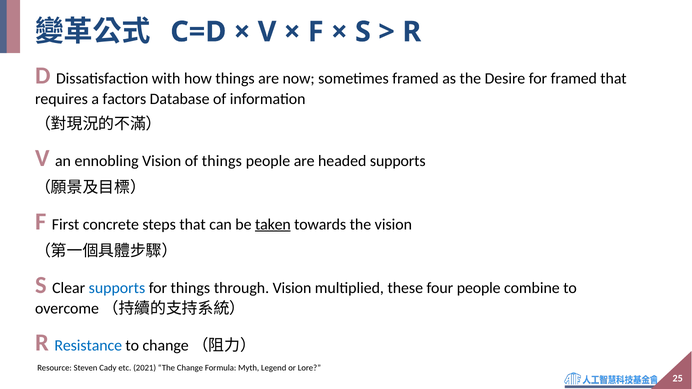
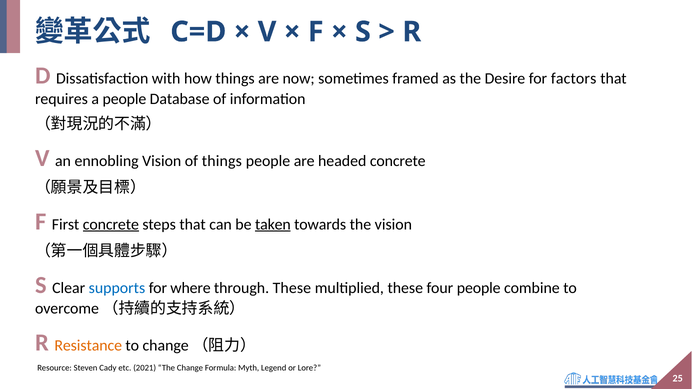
for framed: framed -> factors
a factors: factors -> people
headed supports: supports -> concrete
concrete at (111, 224) underline: none -> present
for things: things -> where
through Vision: Vision -> These
Resistance colour: blue -> orange
